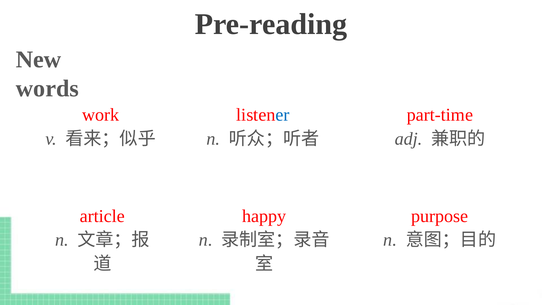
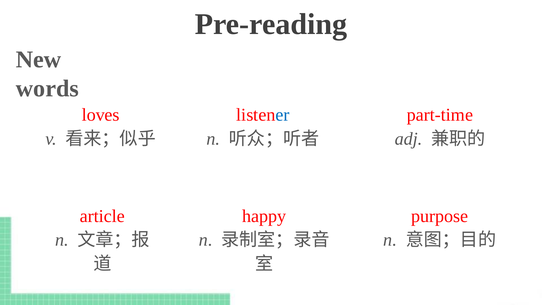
work: work -> loves
